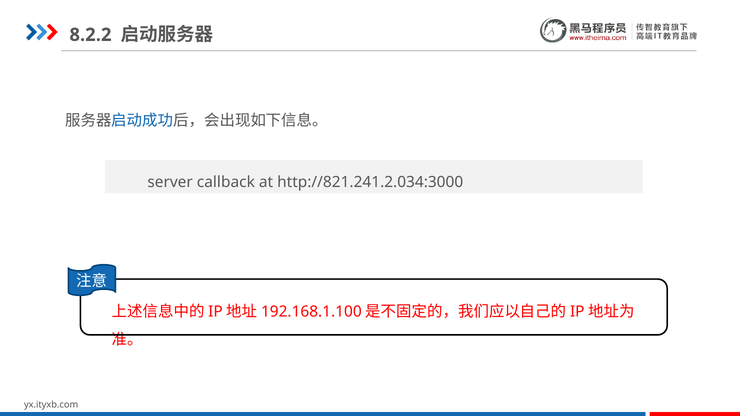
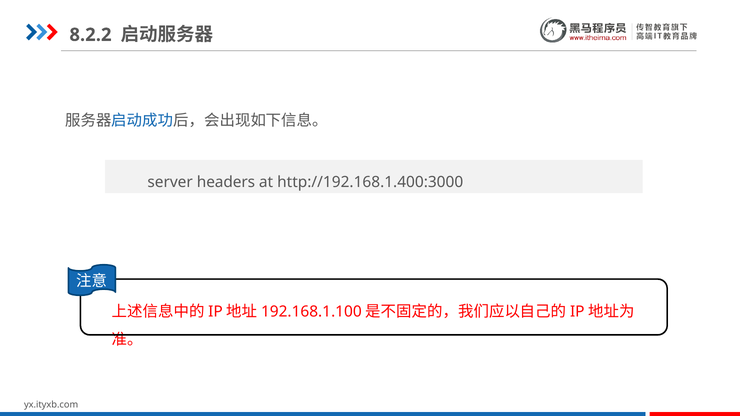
callback: callback -> headers
http://821.241.2.034:3000: http://821.241.2.034:3000 -> http://192.168.1.400:3000
